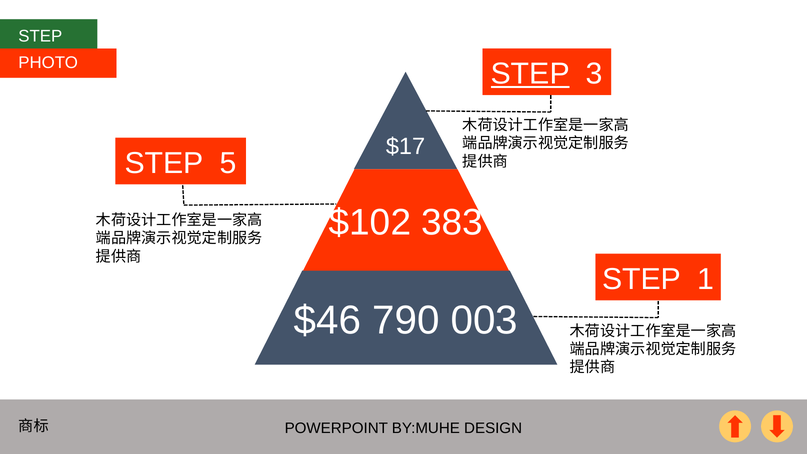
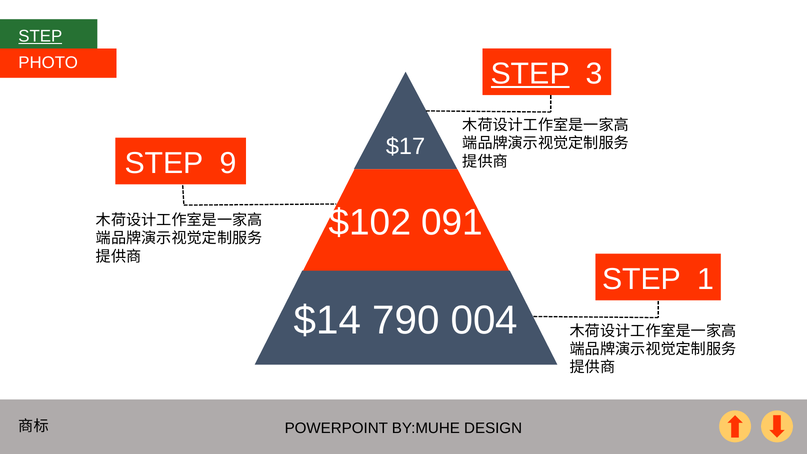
STEP at (40, 36) underline: none -> present
5: 5 -> 9
383: 383 -> 091
$46: $46 -> $14
003: 003 -> 004
